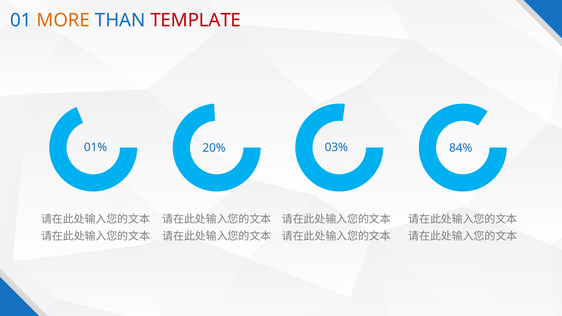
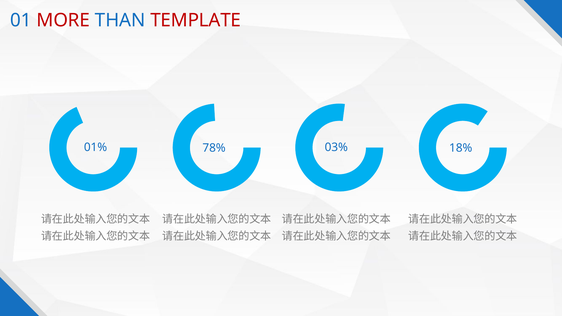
MORE colour: orange -> red
20%: 20% -> 78%
84%: 84% -> 18%
